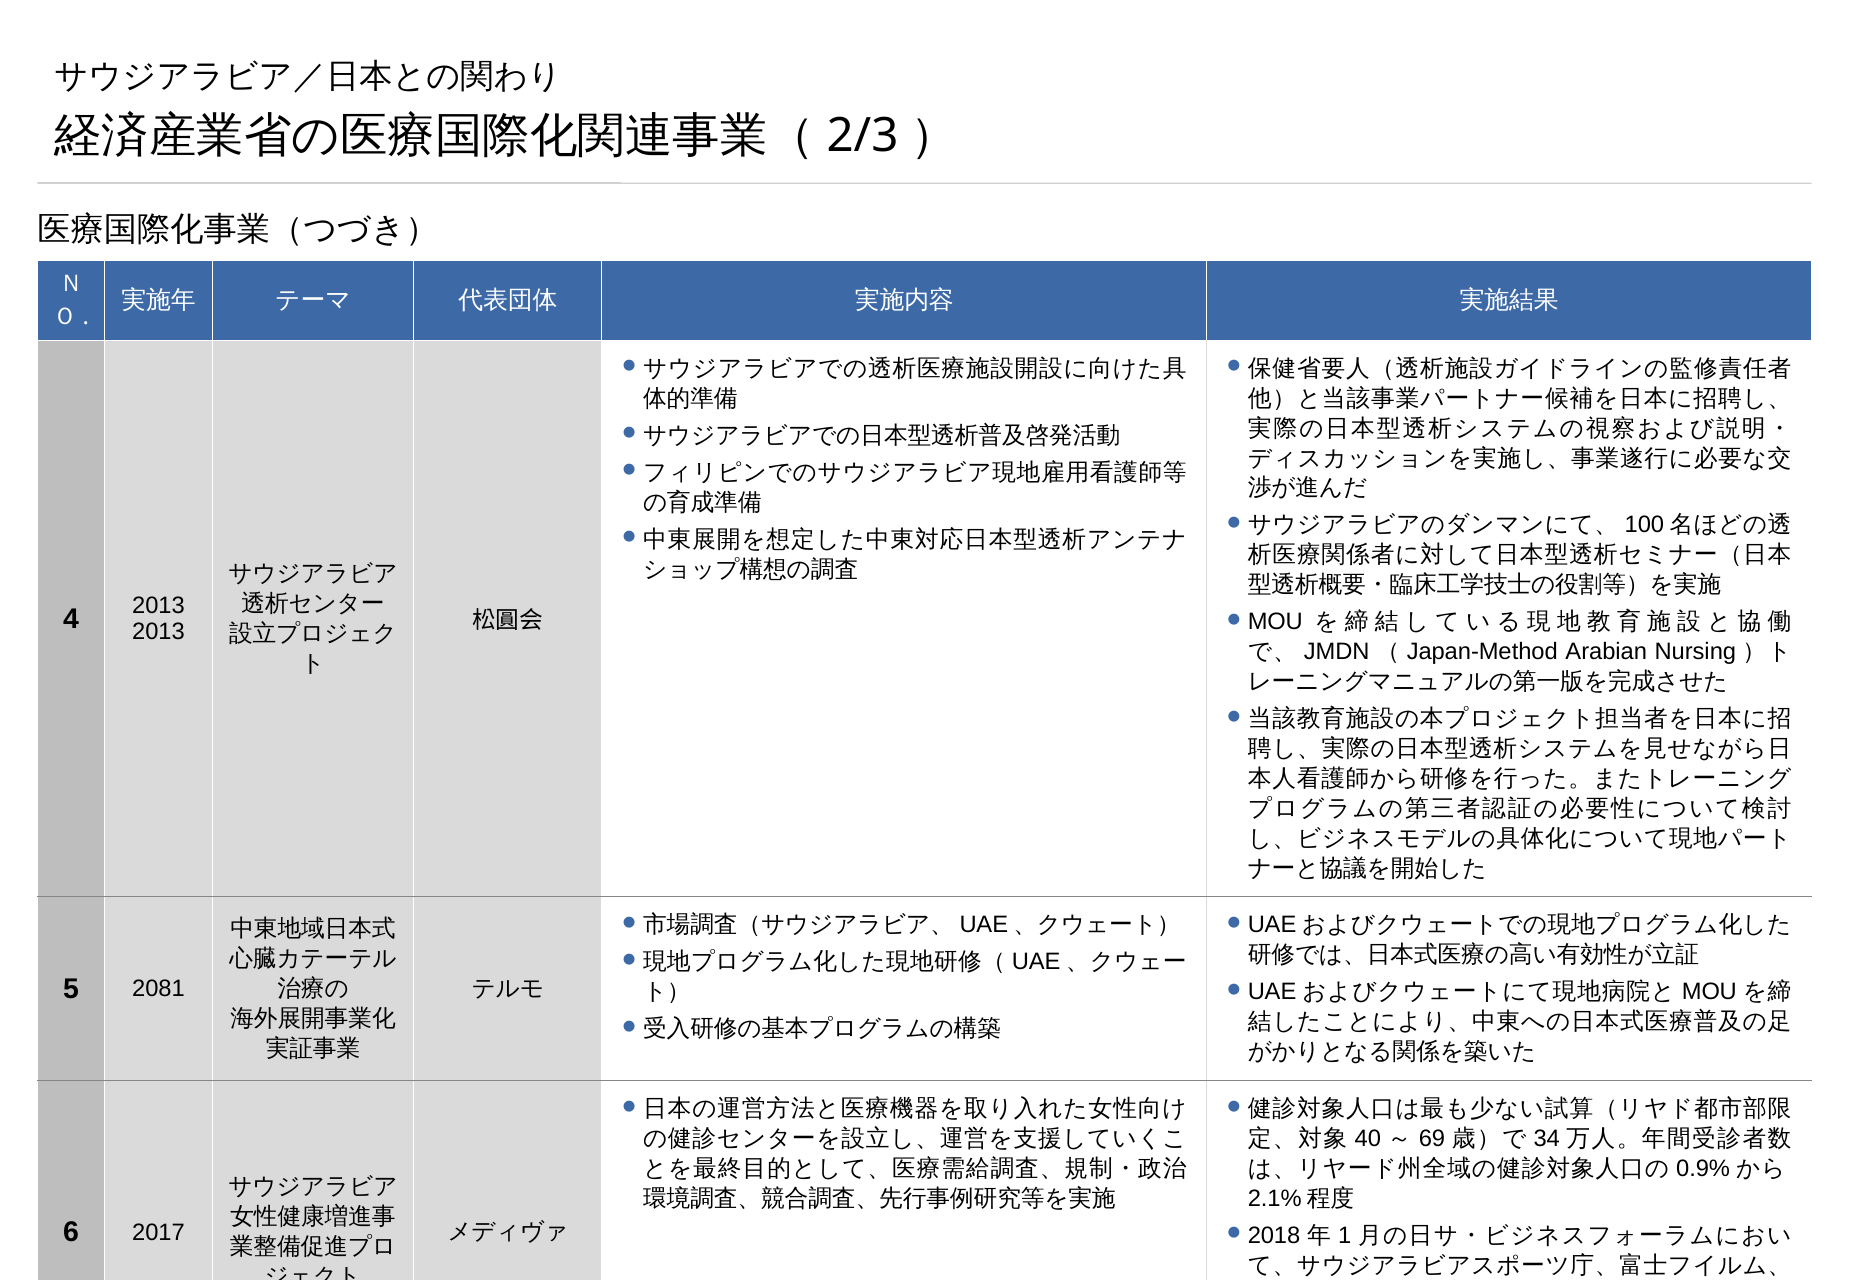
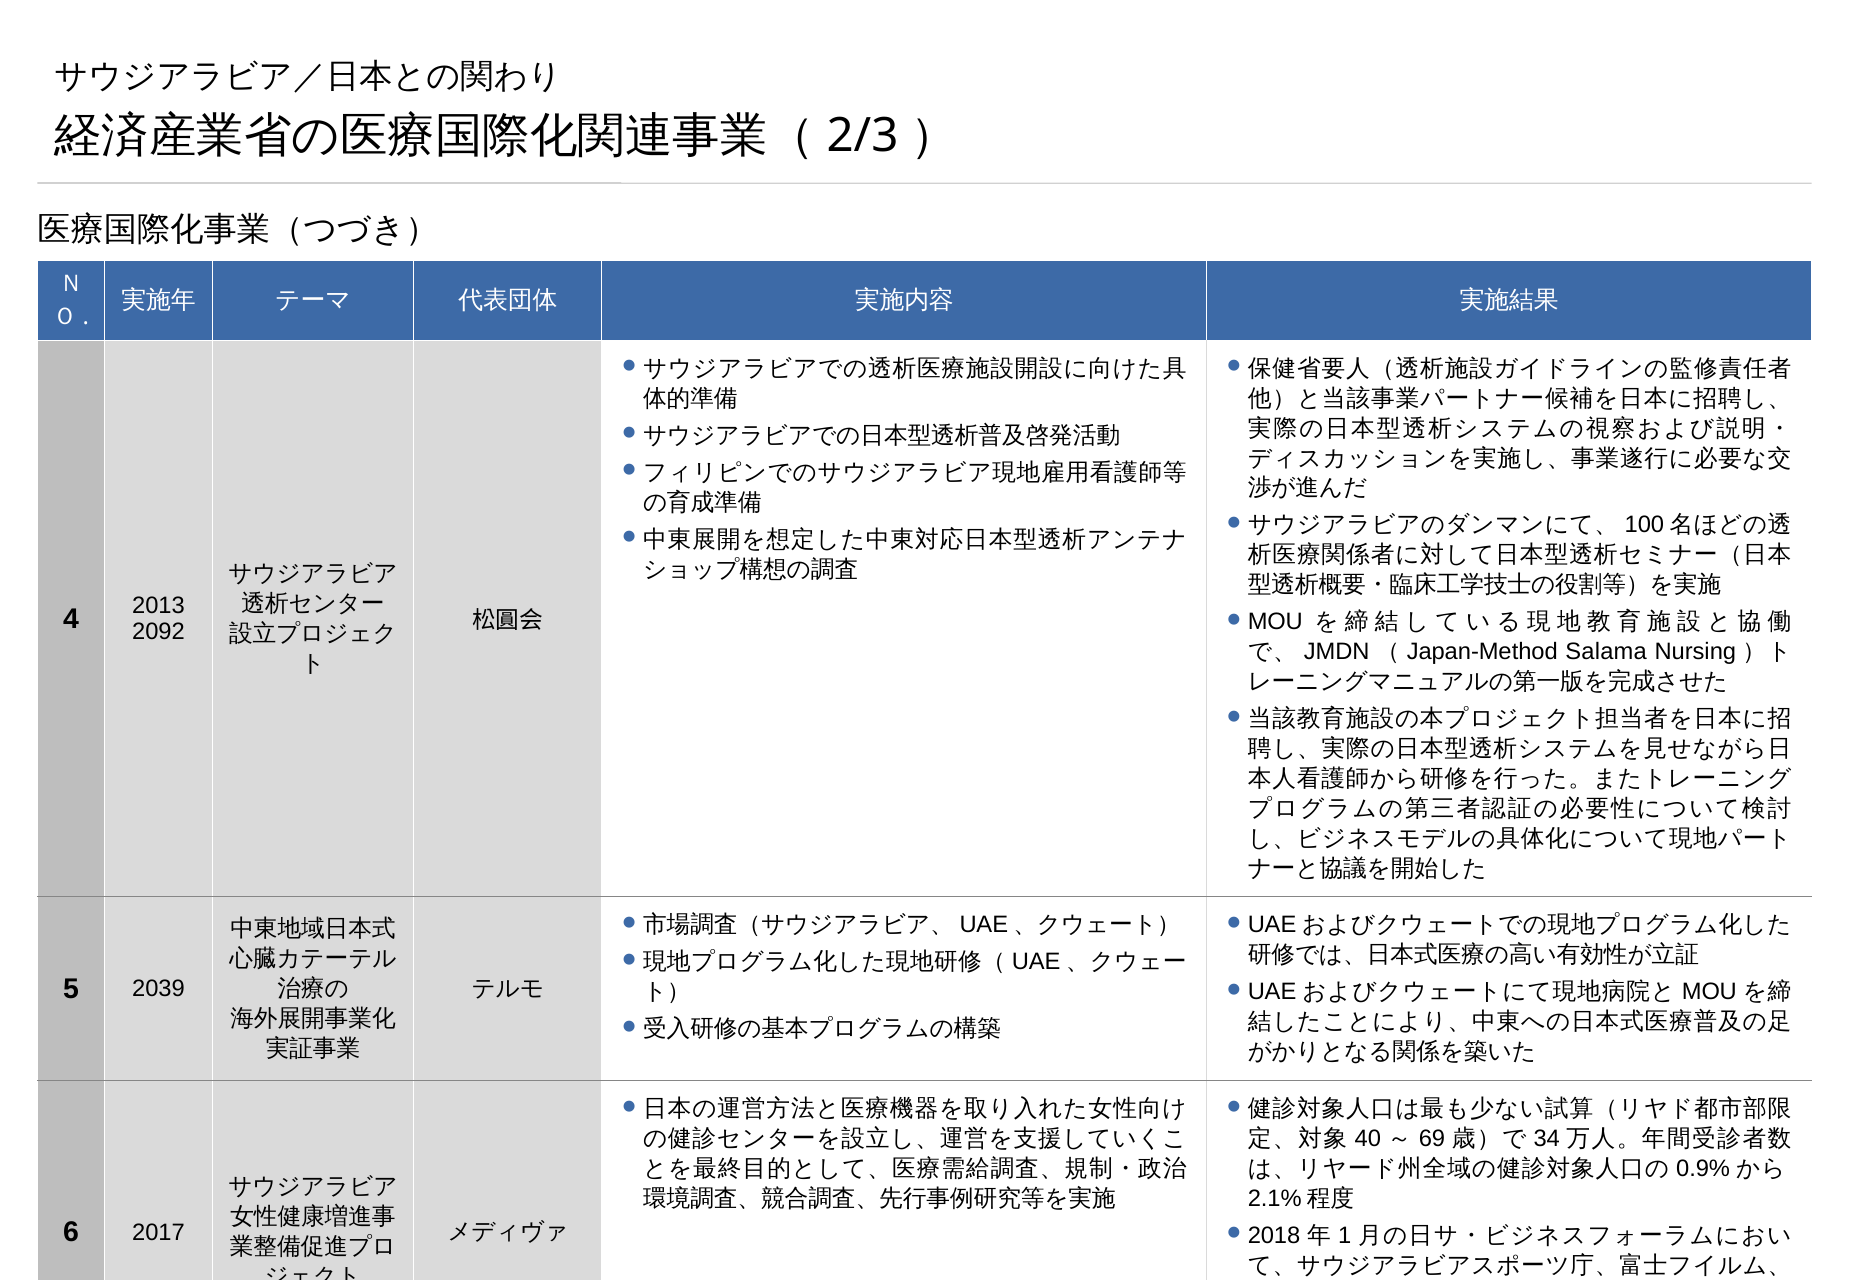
2013 at (159, 632): 2013 -> 2092
Arabian: Arabian -> Salama
2081: 2081 -> 2039
